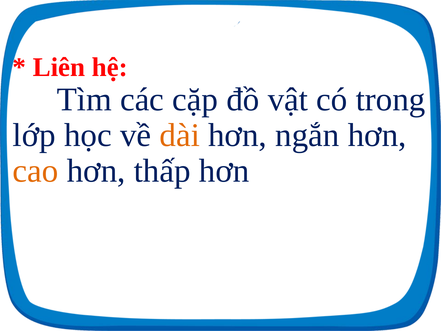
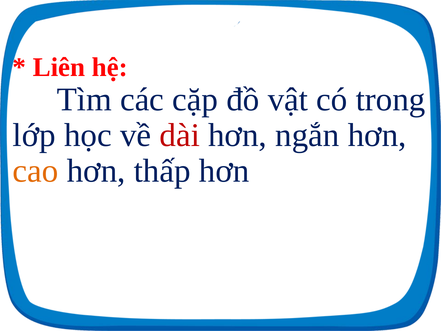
dài colour: orange -> red
